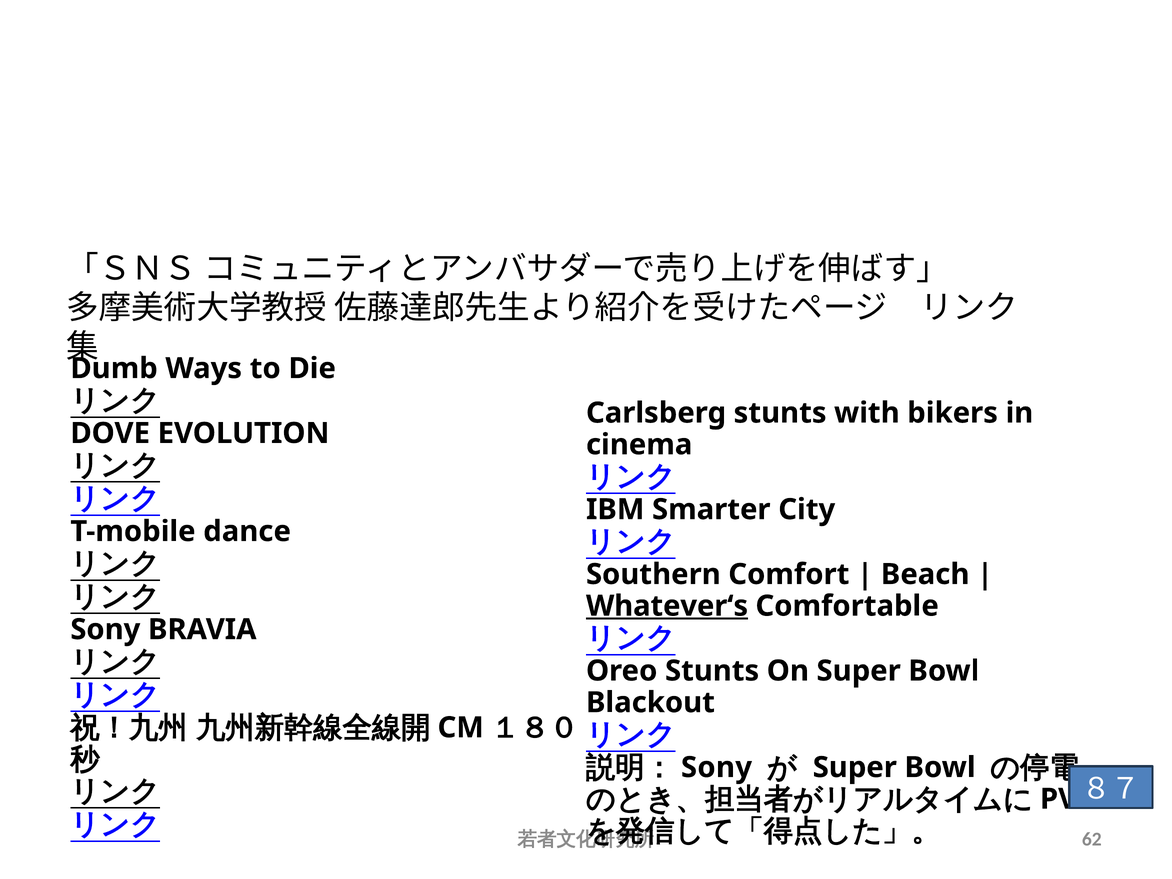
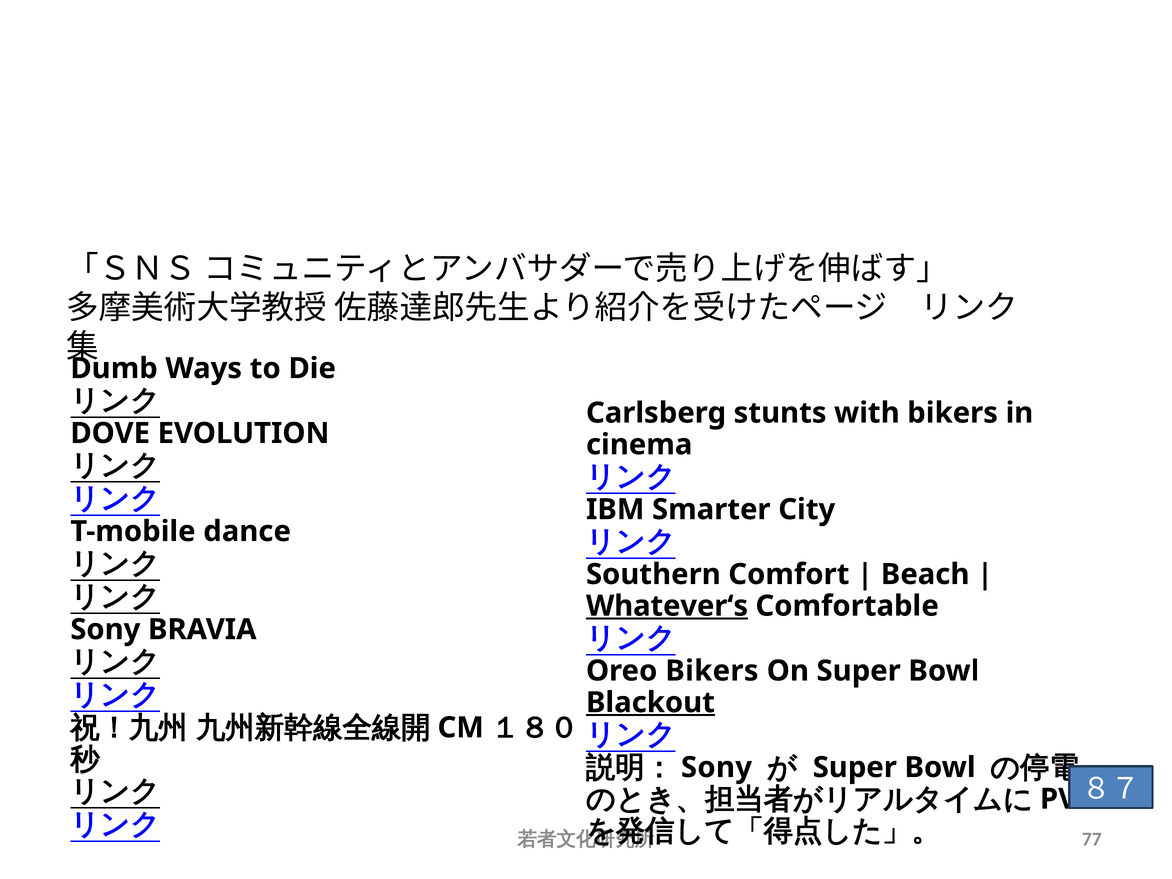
Oreo Stunts: Stunts -> Bikers
Blackout underline: none -> present
62: 62 -> 77
